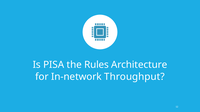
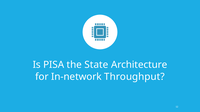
Rules: Rules -> State
